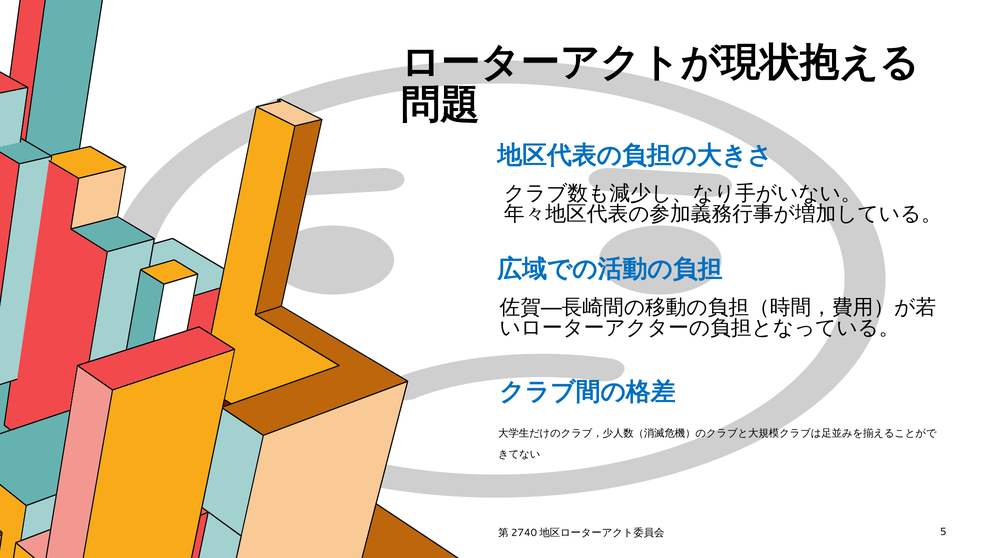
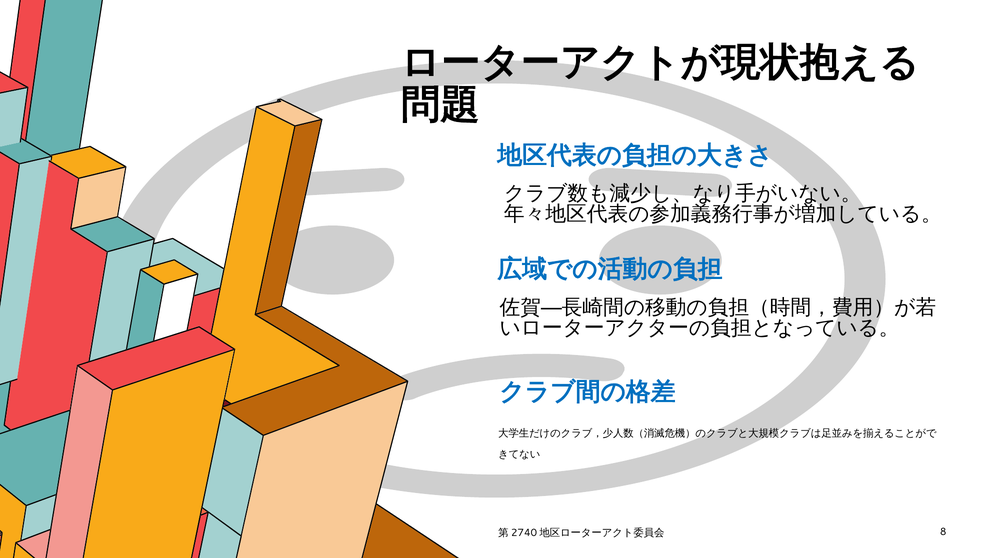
5: 5 -> 8
